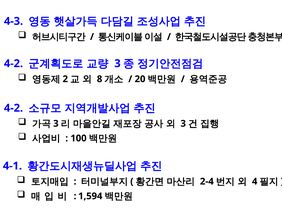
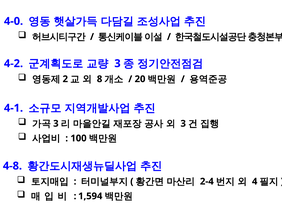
4-3: 4-3 -> 4-0
4-2 at (13, 108): 4-2 -> 4-1
4-1: 4-1 -> 4-8
